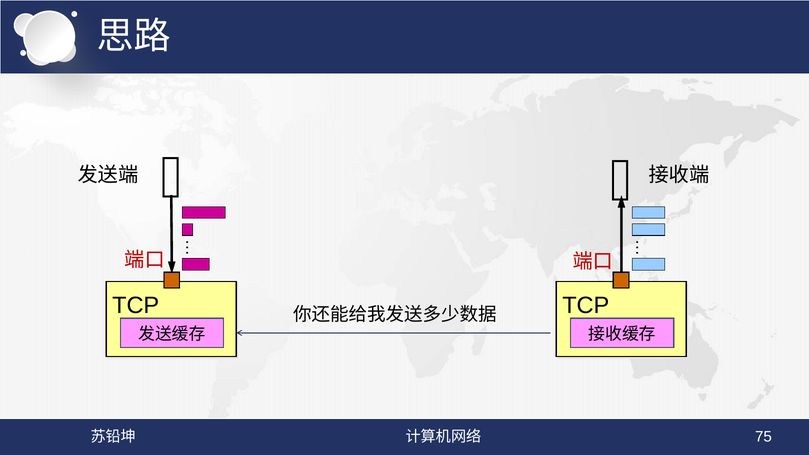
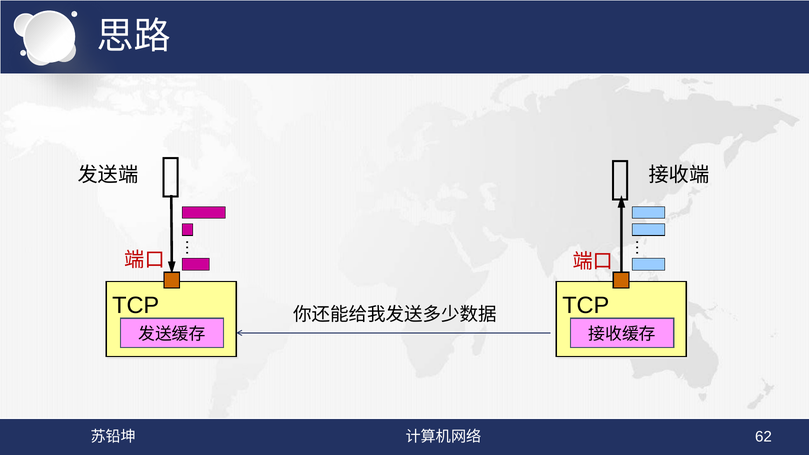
75: 75 -> 62
